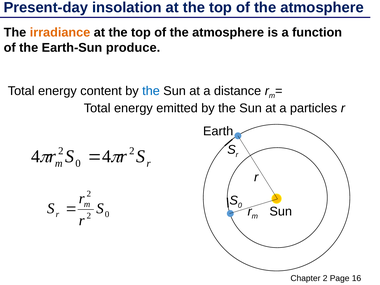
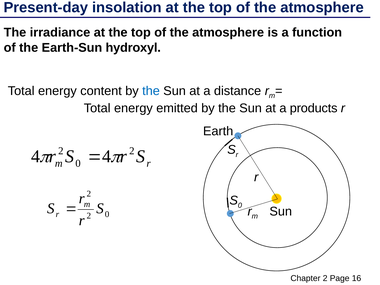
irradiance colour: orange -> black
produce: produce -> hydroxyl
particles: particles -> products
